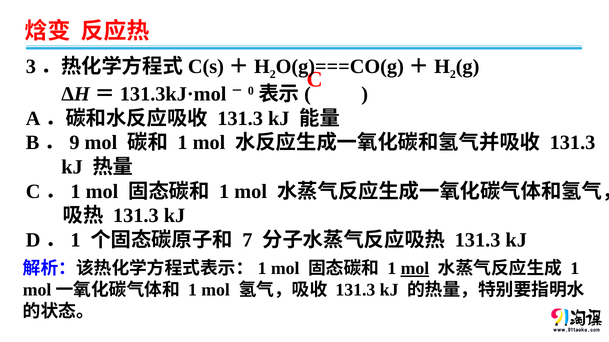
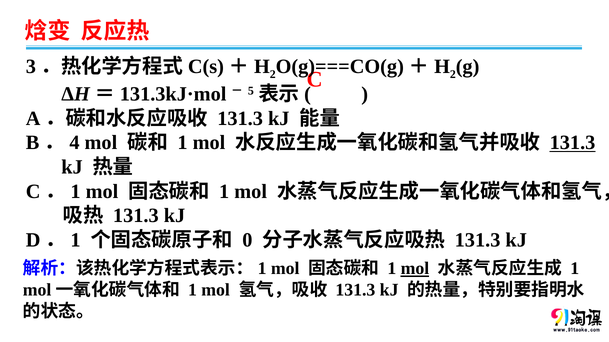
0: 0 -> 5
9: 9 -> 4
131.3 at (573, 143) underline: none -> present
7: 7 -> 0
